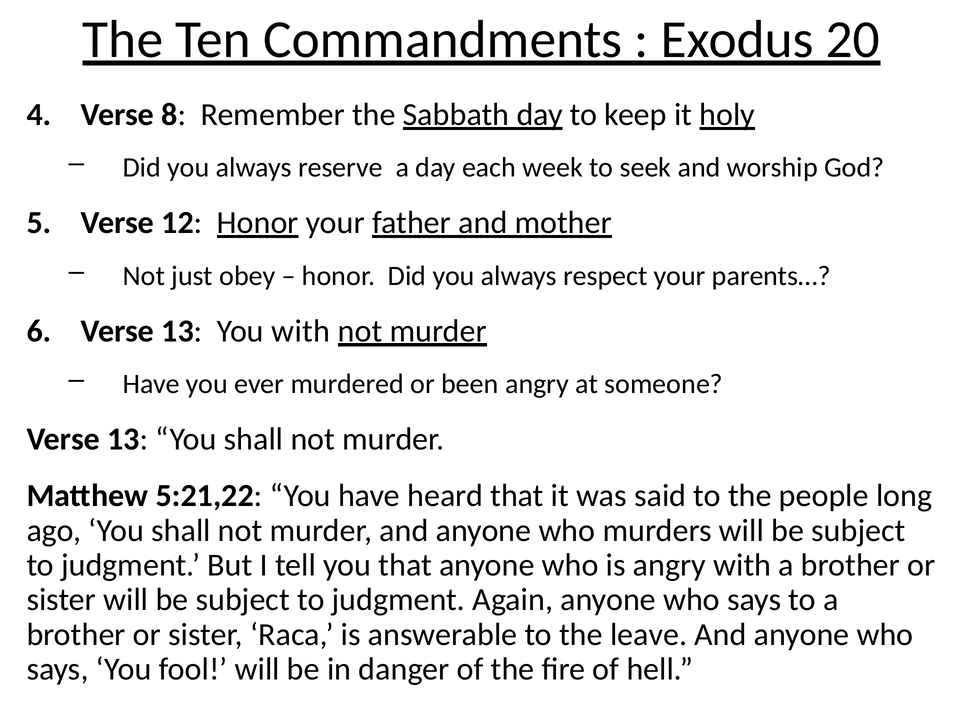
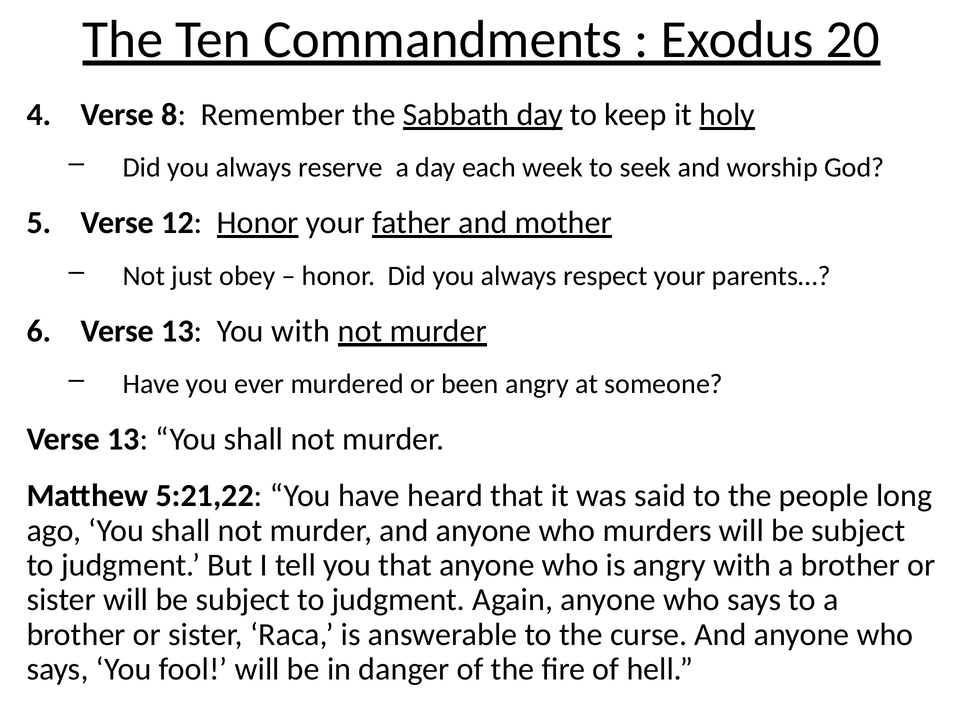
leave: leave -> curse
